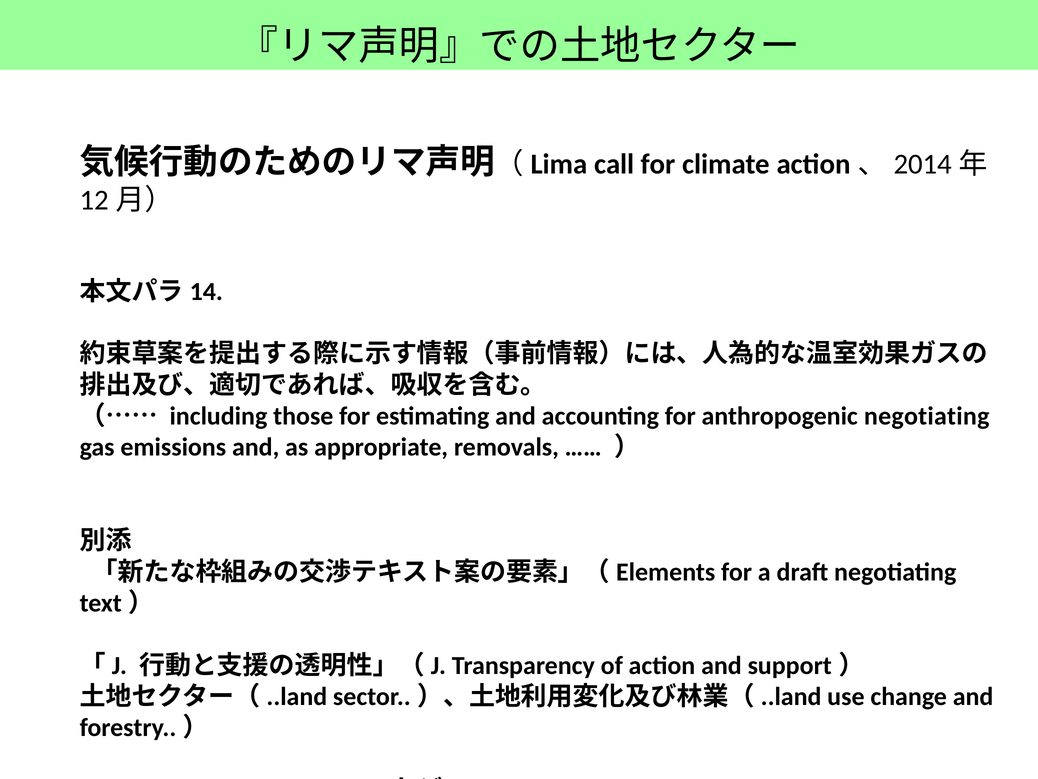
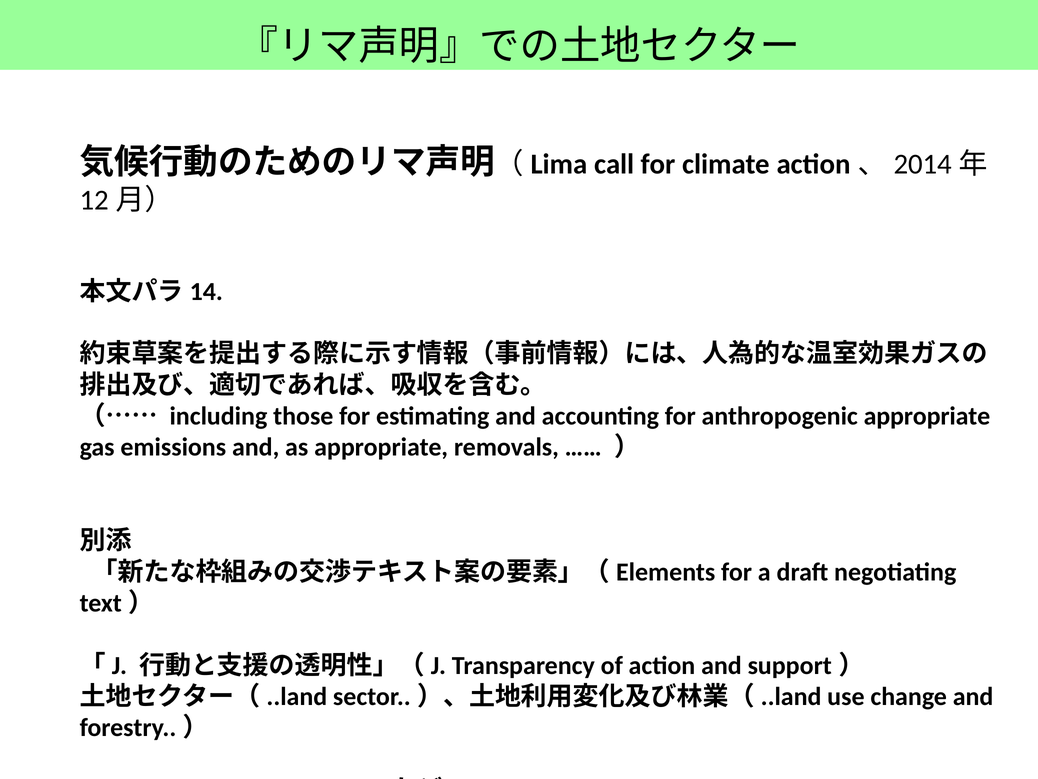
anthropogenic negotiating: negotiating -> appropriate
